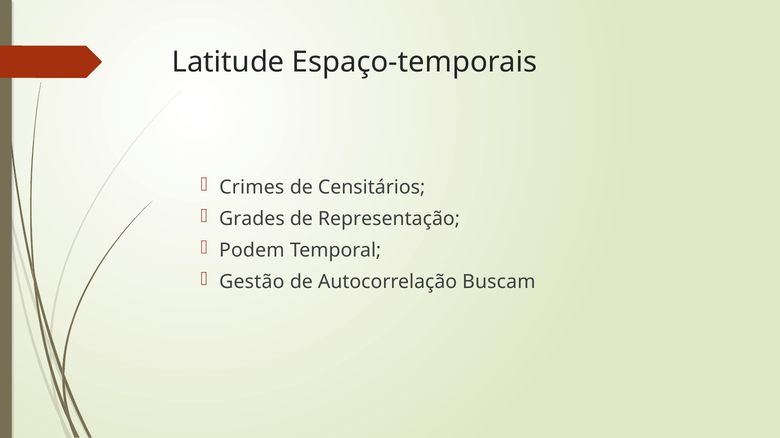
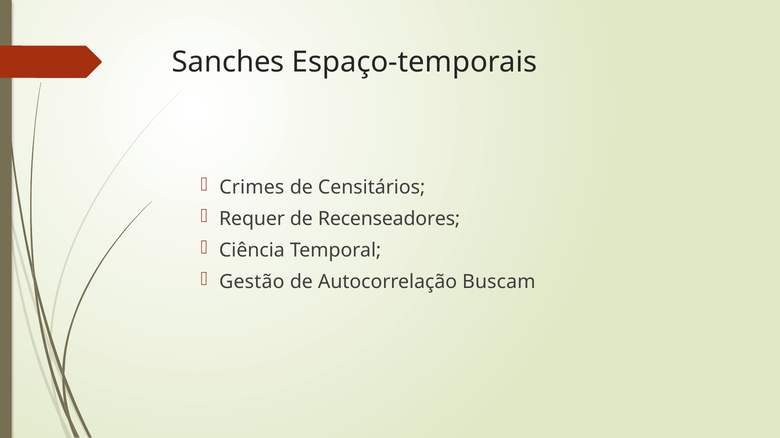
Latitude: Latitude -> Sanches
Grades: Grades -> Requer
Representação: Representação -> Recenseadores
Podem: Podem -> Ciência
